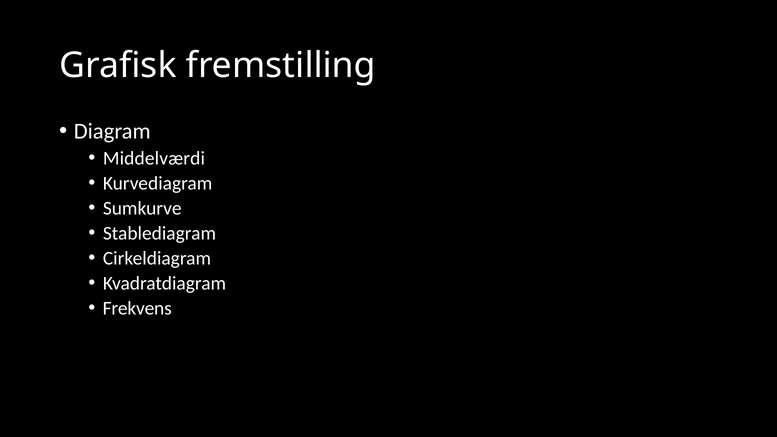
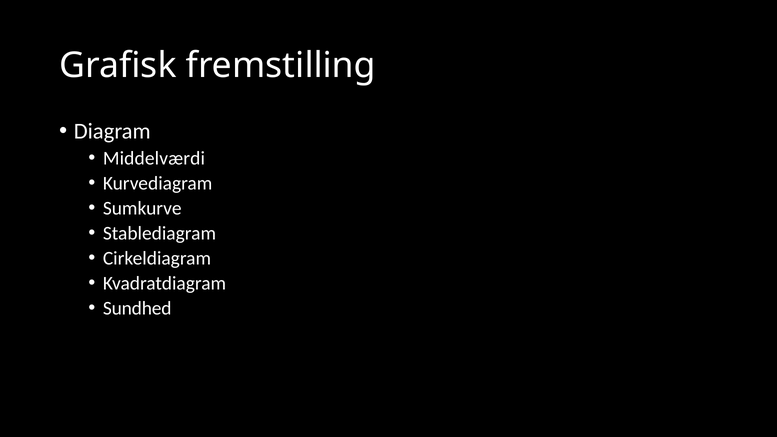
Frekvens: Frekvens -> Sundhed
